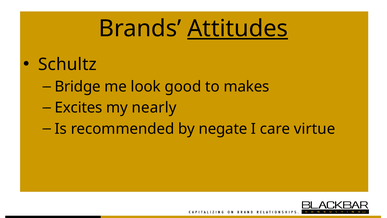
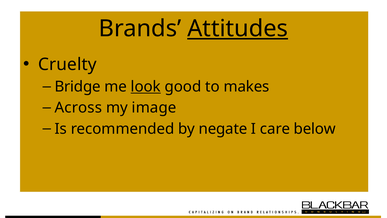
Schultz: Schultz -> Cruelty
look underline: none -> present
Excites: Excites -> Across
nearly: nearly -> image
virtue: virtue -> below
